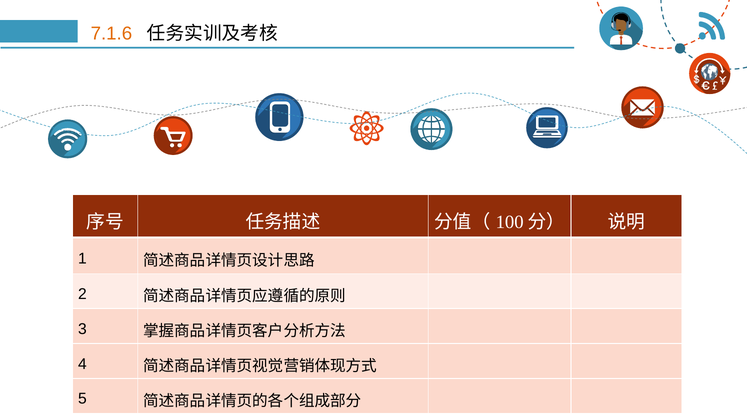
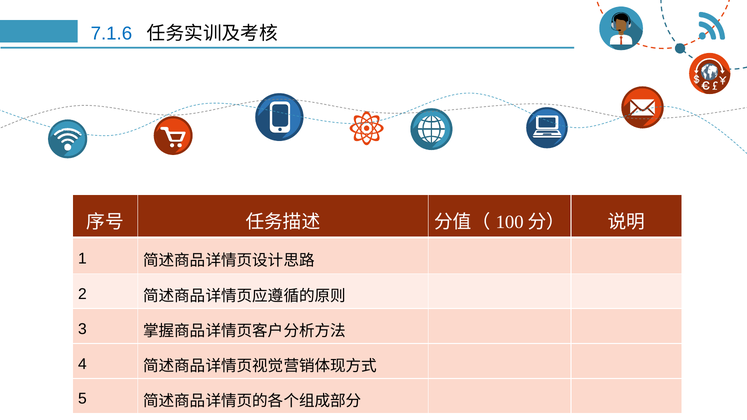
7.1.6 colour: orange -> blue
